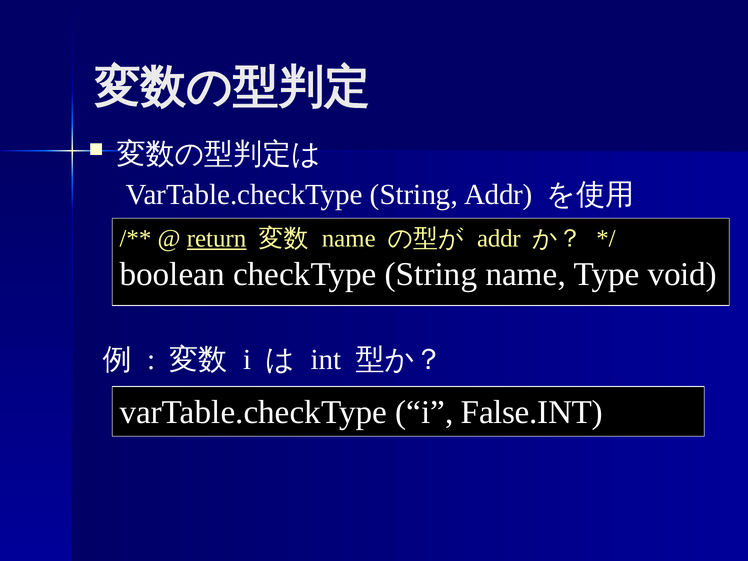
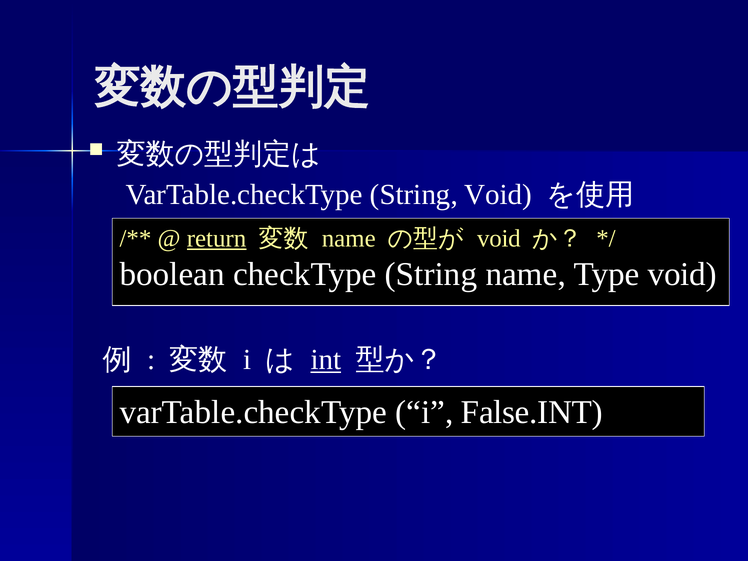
String Addr: Addr -> Void
addr at (499, 239): addr -> void
int underline: none -> present
